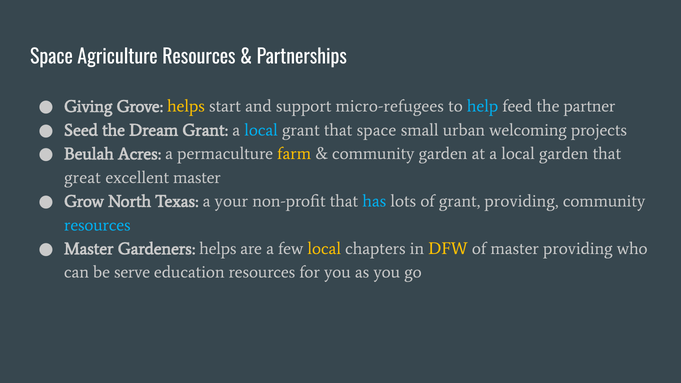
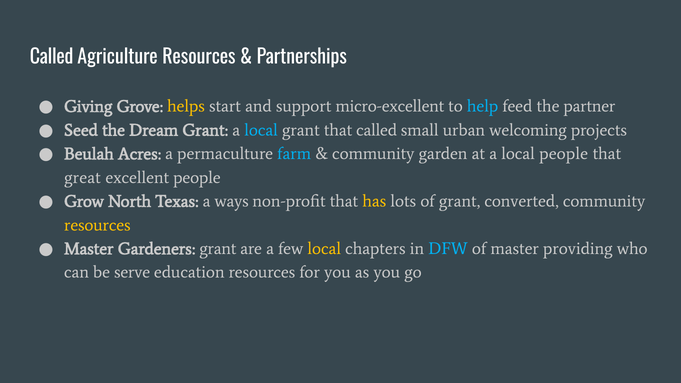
Space at (51, 57): Space -> Called
micro-refugees: micro-refugees -> micro-excellent
that space: space -> called
farm colour: yellow -> light blue
local garden: garden -> people
excellent master: master -> people
your: your -> ways
has colour: light blue -> yellow
grant providing: providing -> converted
resources at (97, 225) colour: light blue -> yellow
Gardeners helps: helps -> grant
DFW colour: yellow -> light blue
